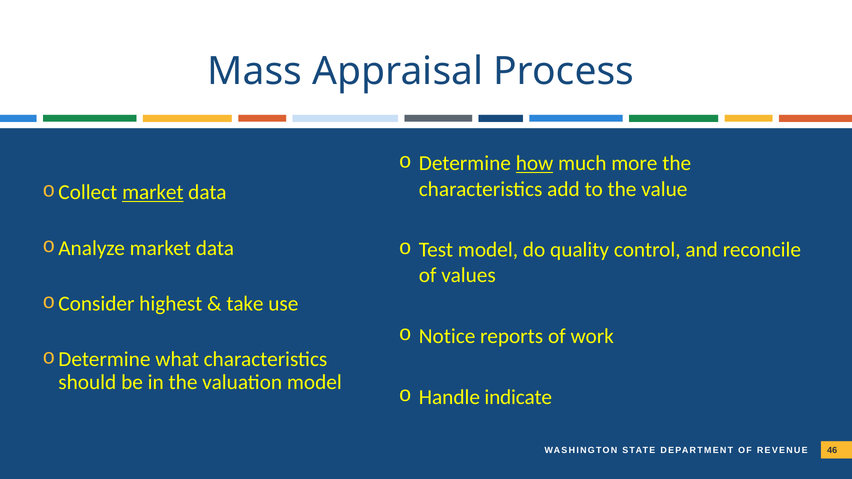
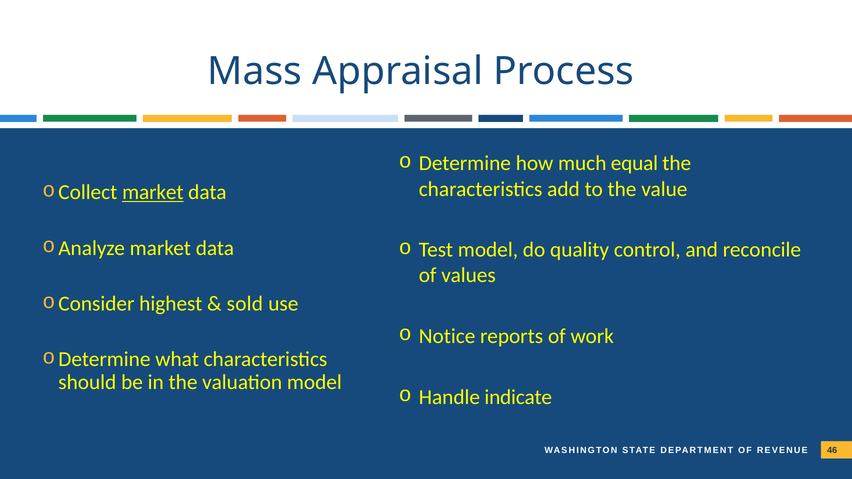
how underline: present -> none
more: more -> equal
take: take -> sold
